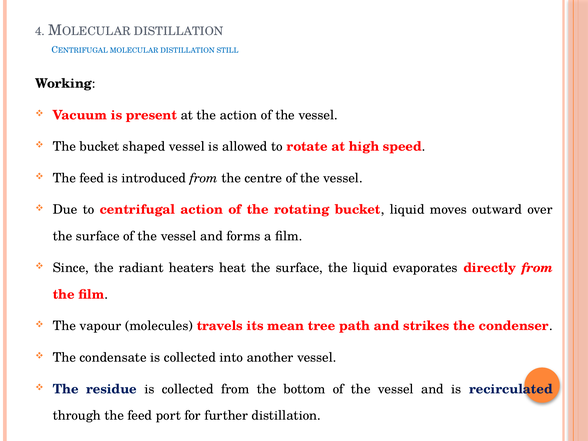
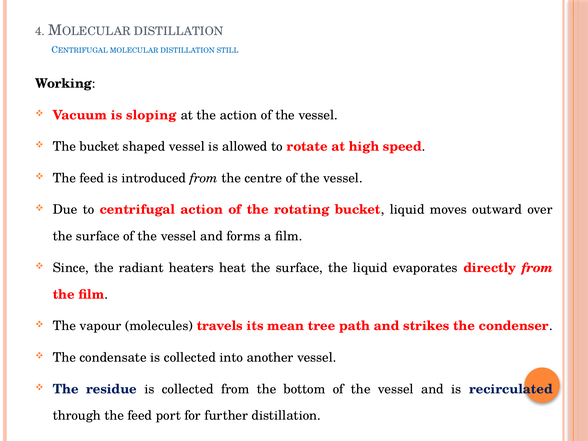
present: present -> sloping
